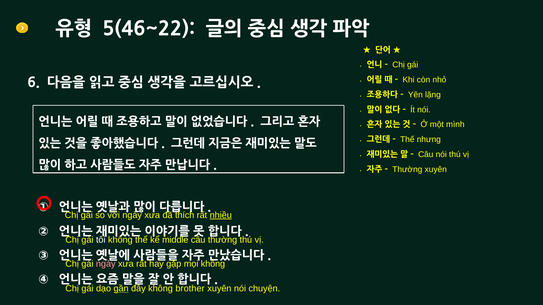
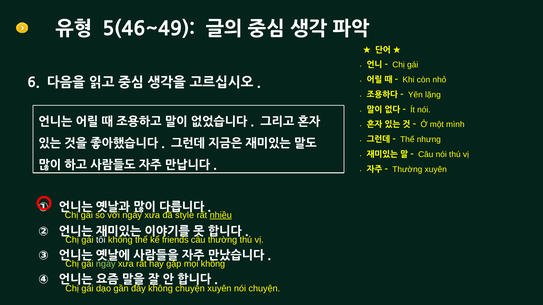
5(46~22: 5(46~22 -> 5(46~49
thích: thích -> style
middle: middle -> friends
ngày at (106, 264) colour: pink -> light green
gần underline: present -> none
không brother: brother -> chuyện
